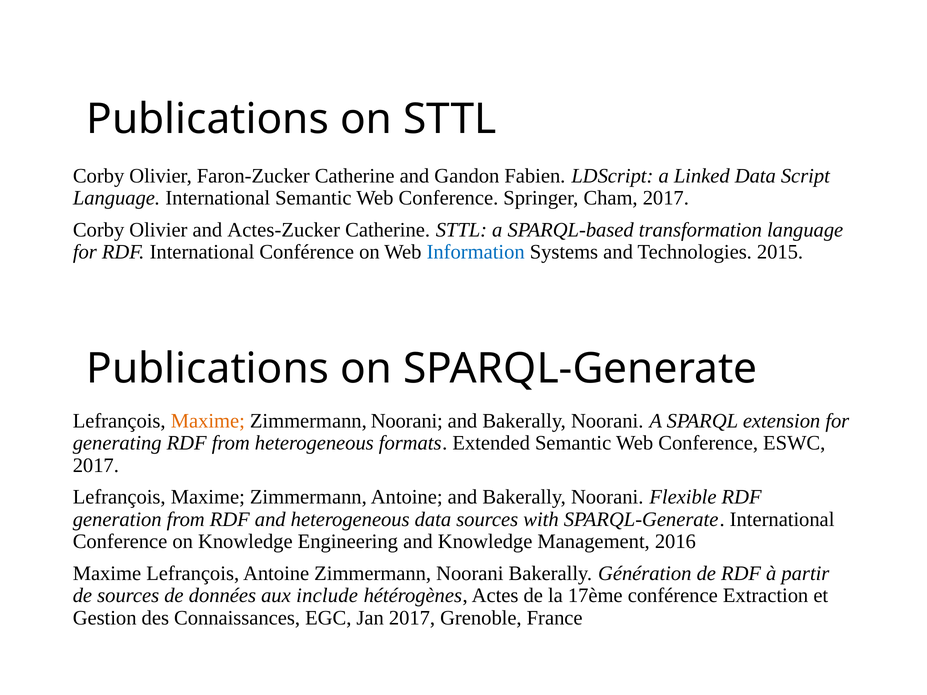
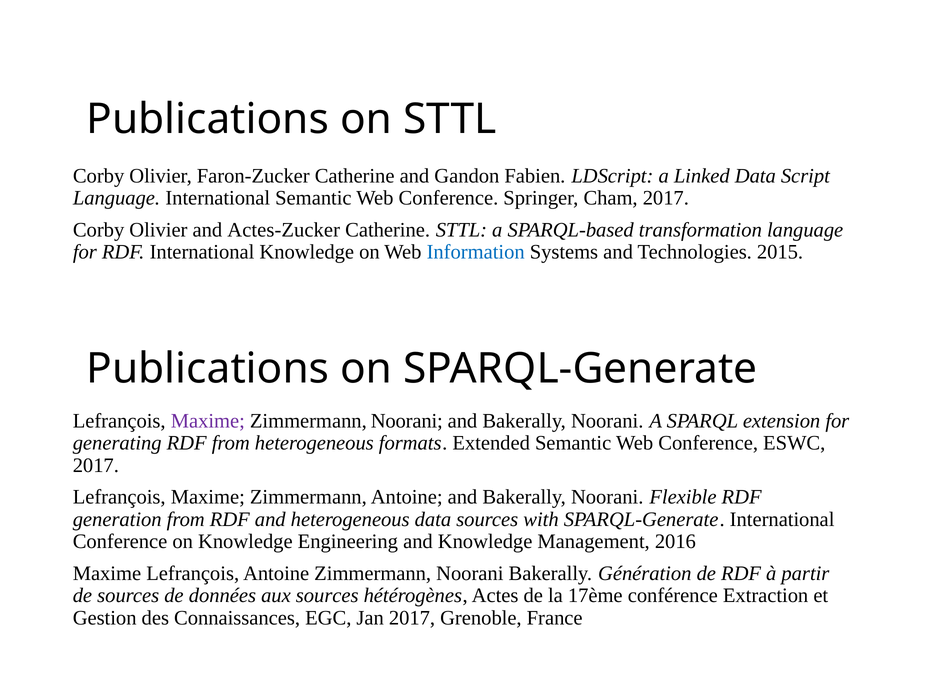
International Conférence: Conférence -> Knowledge
Maxime at (208, 421) colour: orange -> purple
aux include: include -> sources
